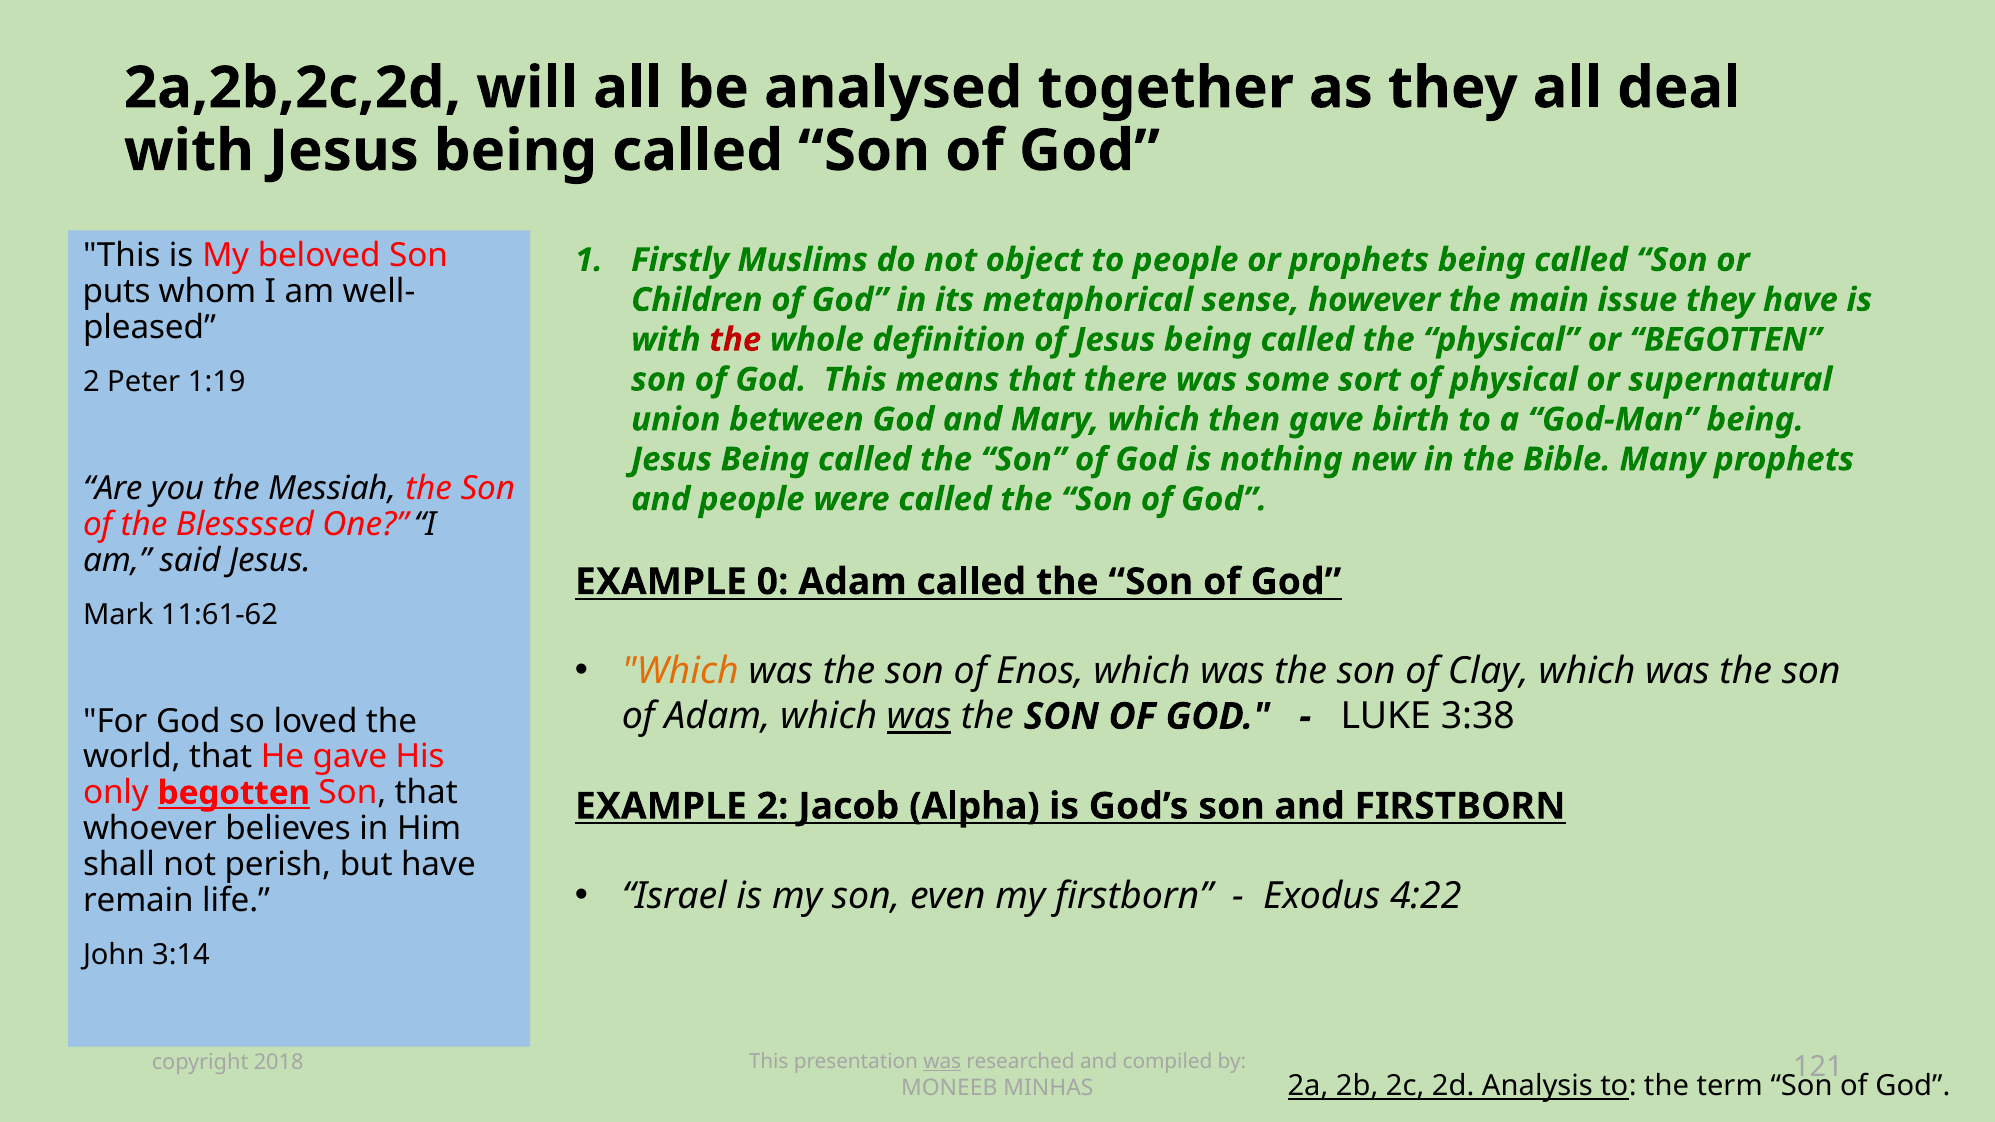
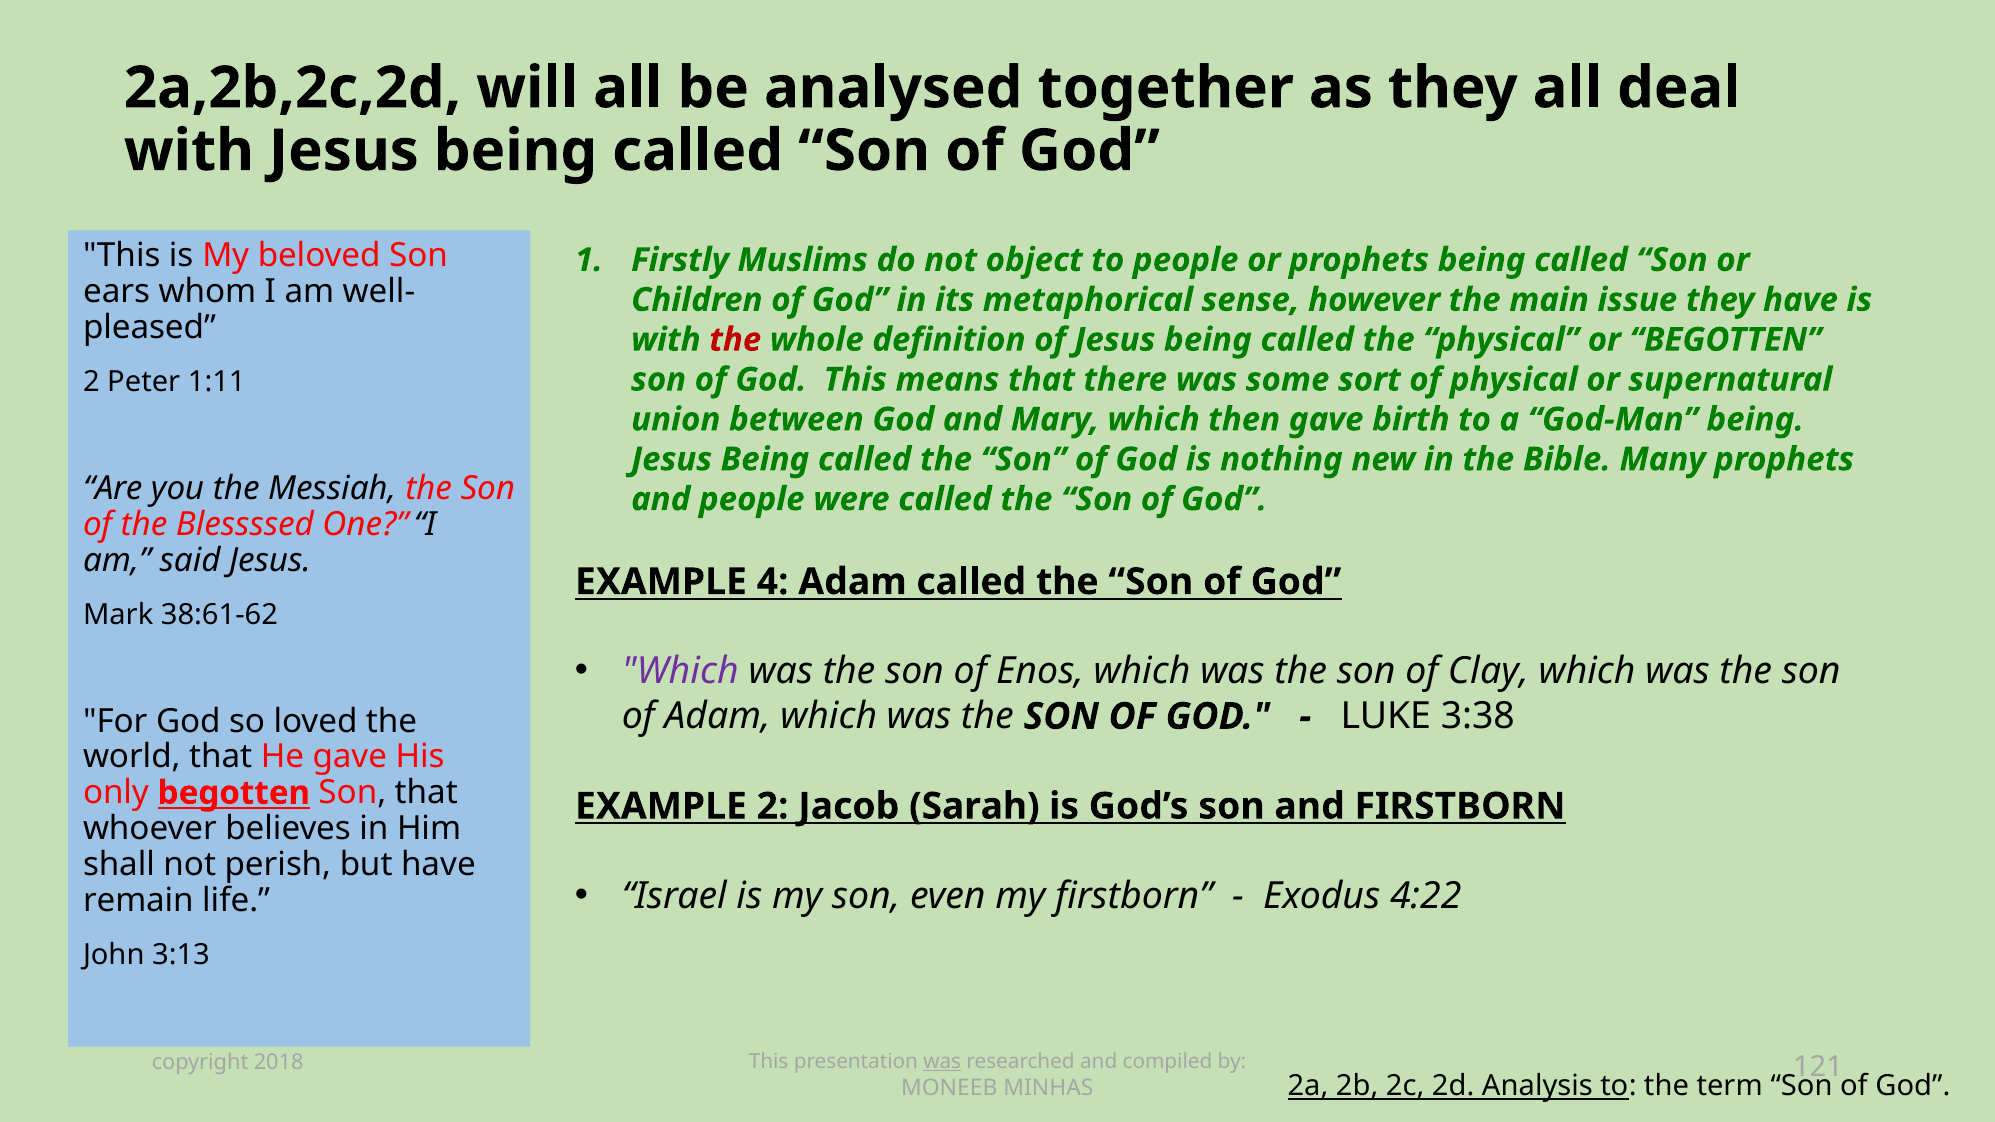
puts: puts -> ears
1:19: 1:19 -> 1:11
0: 0 -> 4
11:61-62: 11:61-62 -> 38:61-62
Which at (680, 672) colour: orange -> purple
was at (919, 717) underline: present -> none
Alpha: Alpha -> Sarah
3:14: 3:14 -> 3:13
